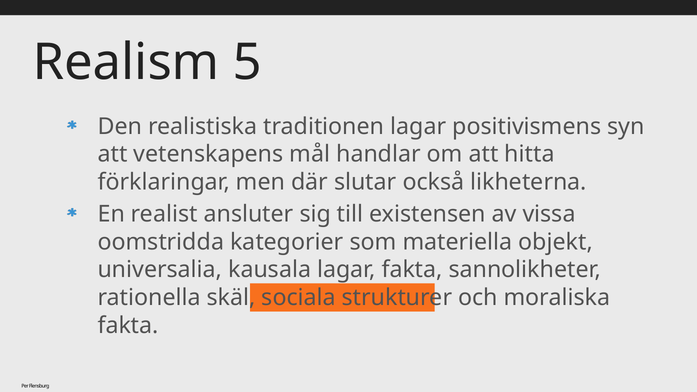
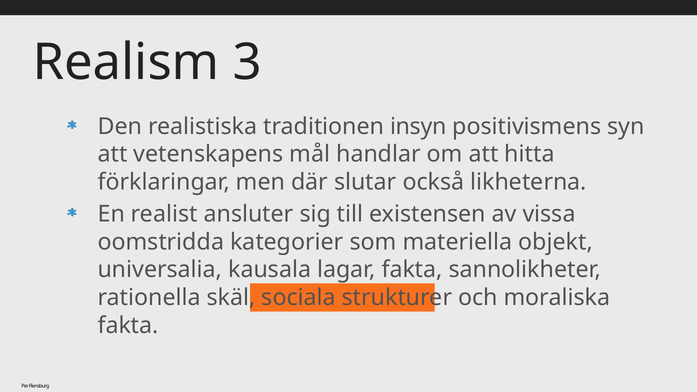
5: 5 -> 3
traditionen lagar: lagar -> insyn
